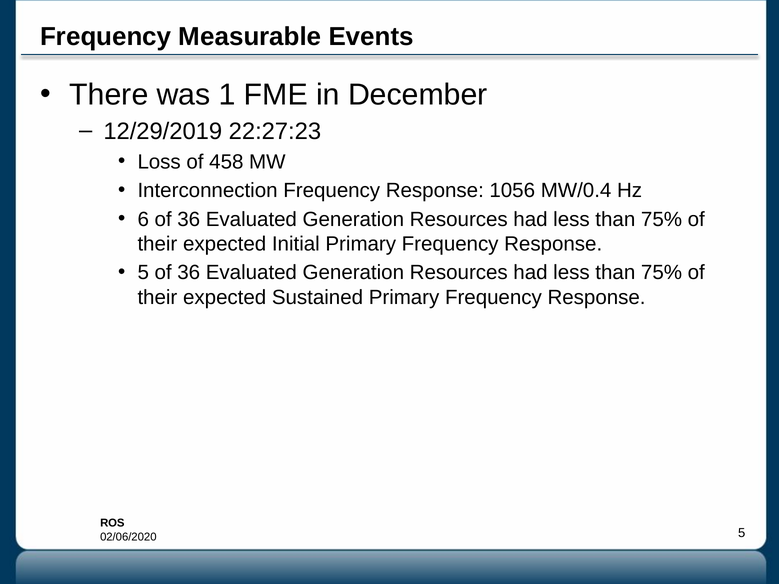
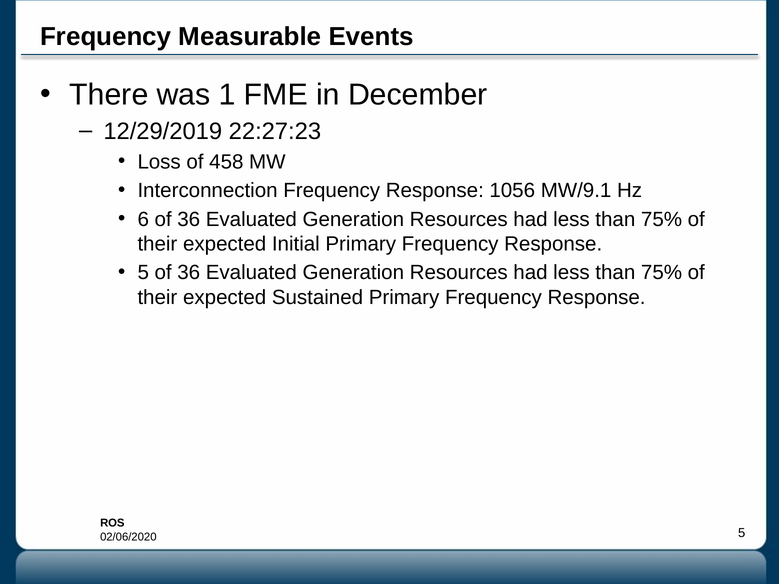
MW/0.4: MW/0.4 -> MW/9.1
